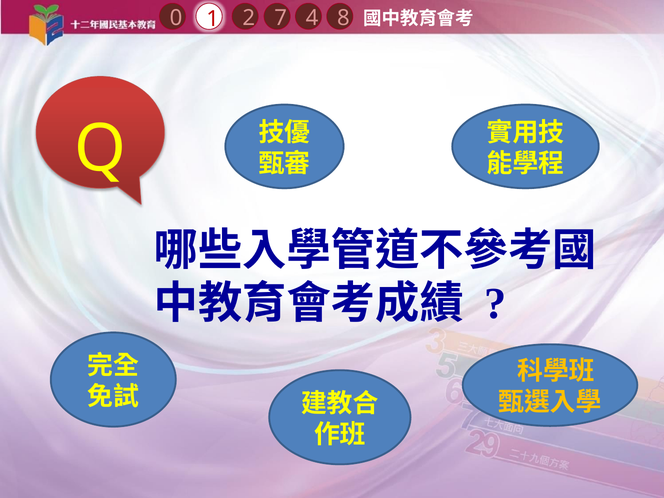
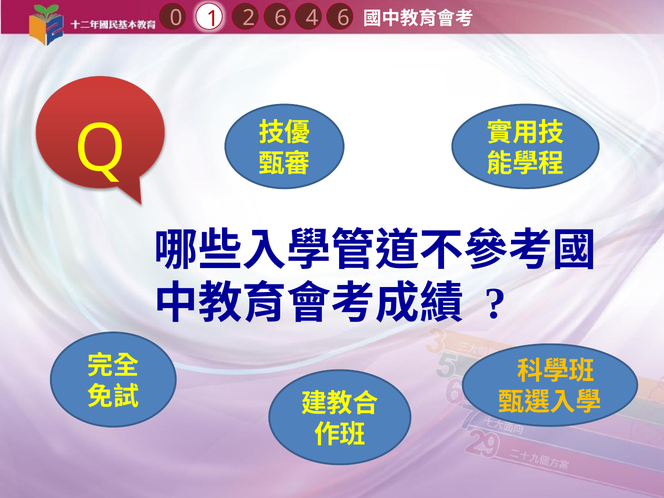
4 8: 8 -> 6
1 7: 7 -> 6
